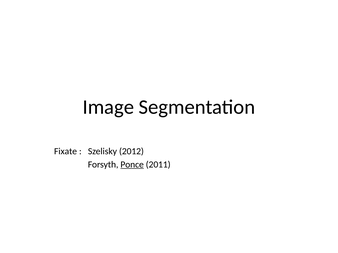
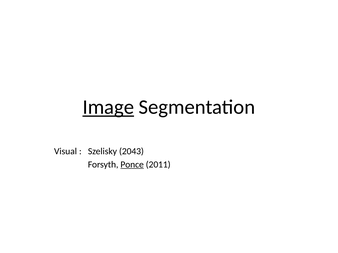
Image underline: none -> present
Fixate: Fixate -> Visual
2012: 2012 -> 2043
